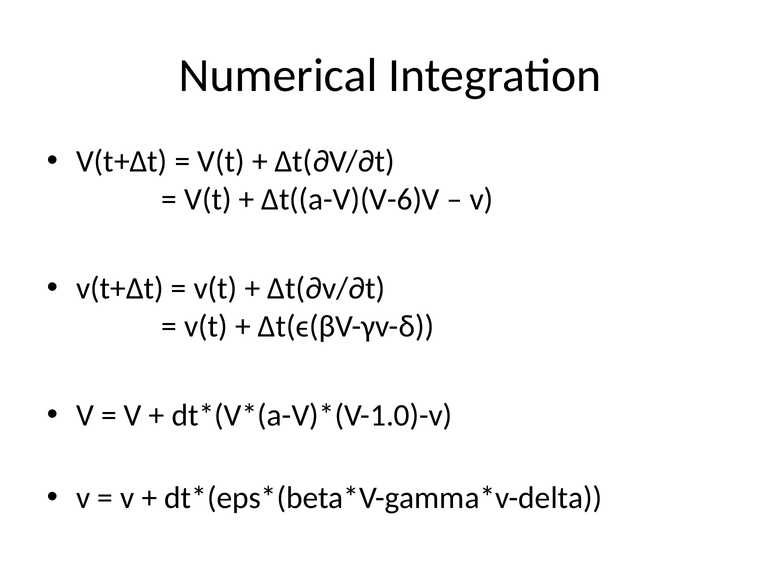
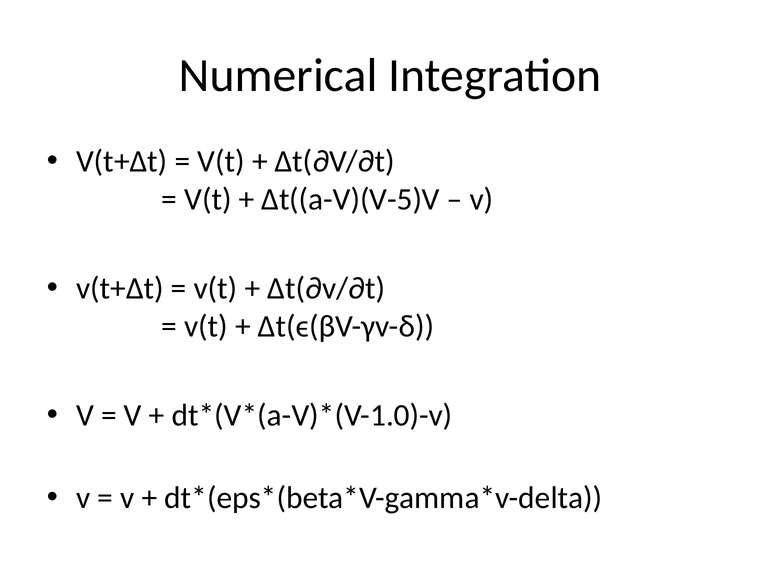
Δt((a-V)(V-6)V: Δt((a-V)(V-6)V -> Δt((a-V)(V-5)V
